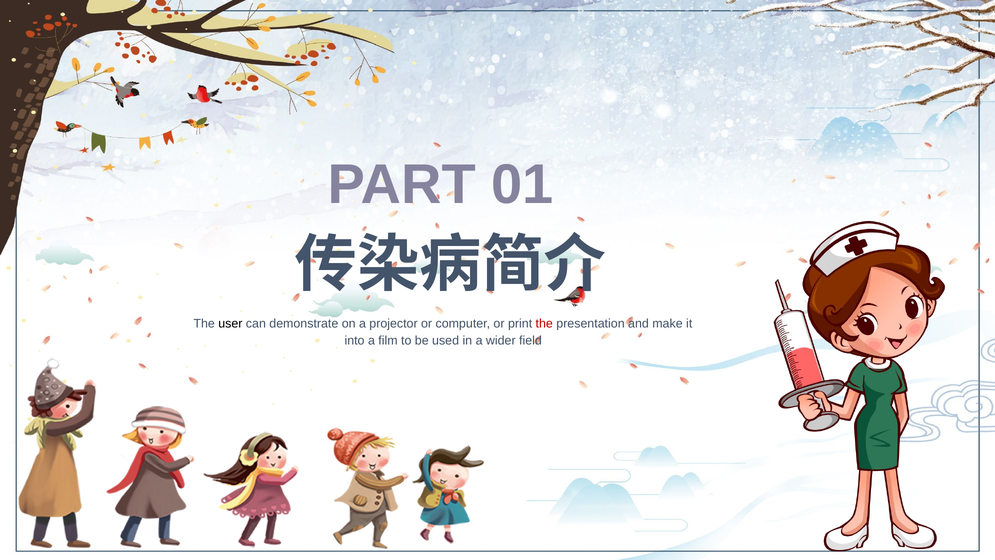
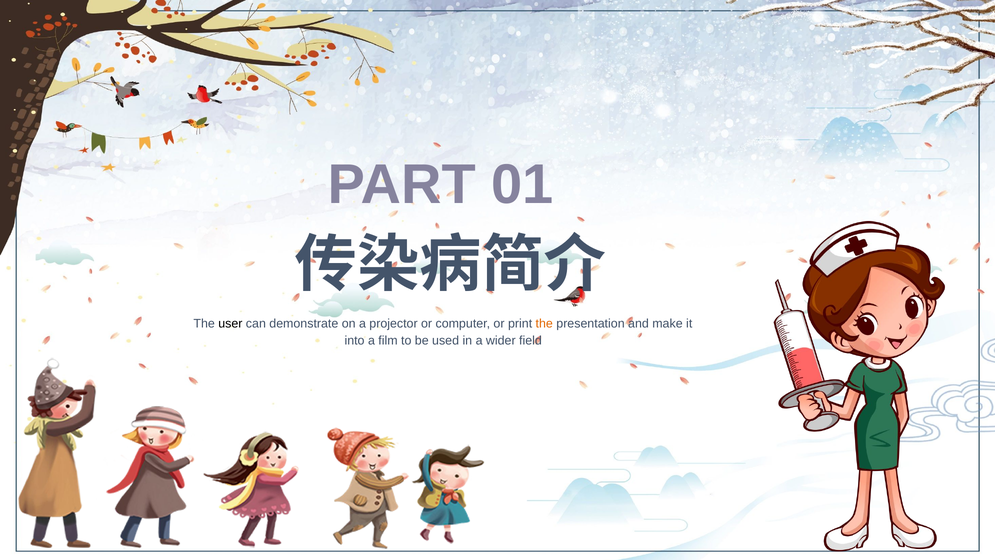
the at (544, 323) colour: red -> orange
